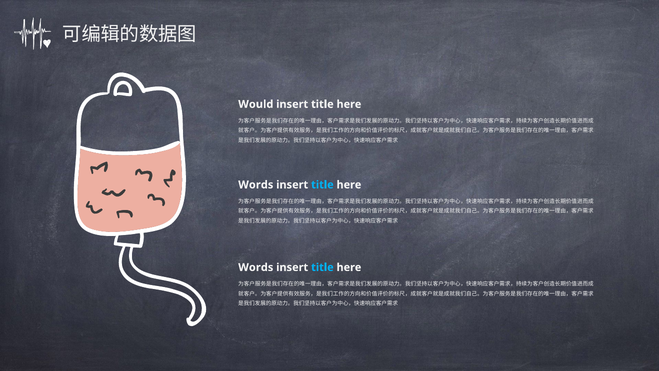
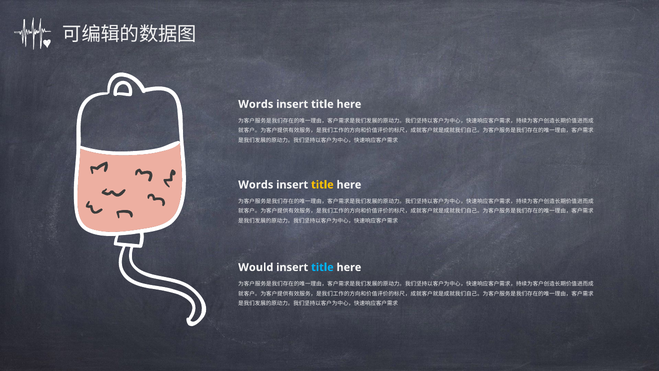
Would at (256, 104): Would -> Words
title at (322, 185) colour: light blue -> yellow
Words at (256, 267): Words -> Would
